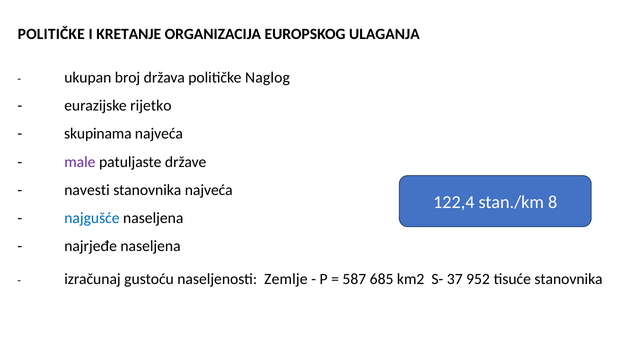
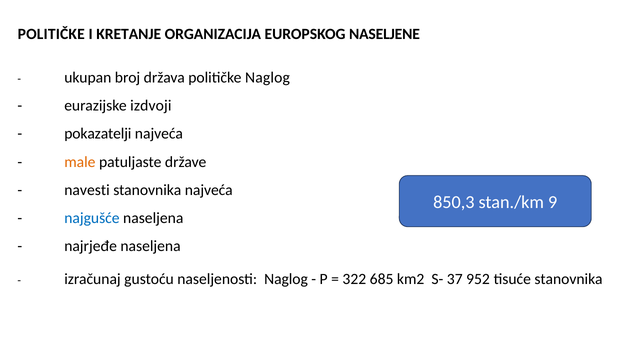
ULAGANJA: ULAGANJA -> NASELJENE
rijetko: rijetko -> izdvoji
skupinama: skupinama -> pokazatelji
male colour: purple -> orange
122,4: 122,4 -> 850,3
8: 8 -> 9
naseljenosti Zemlje: Zemlje -> Naglog
587: 587 -> 322
